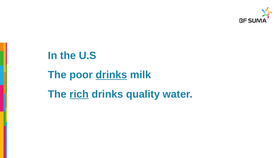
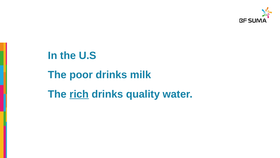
drinks at (111, 75) underline: present -> none
